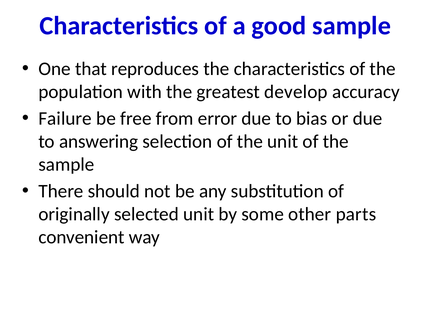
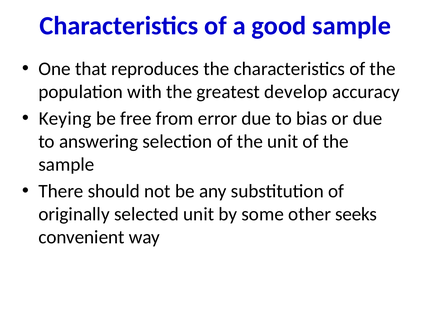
Failure: Failure -> Keying
parts: parts -> seeks
